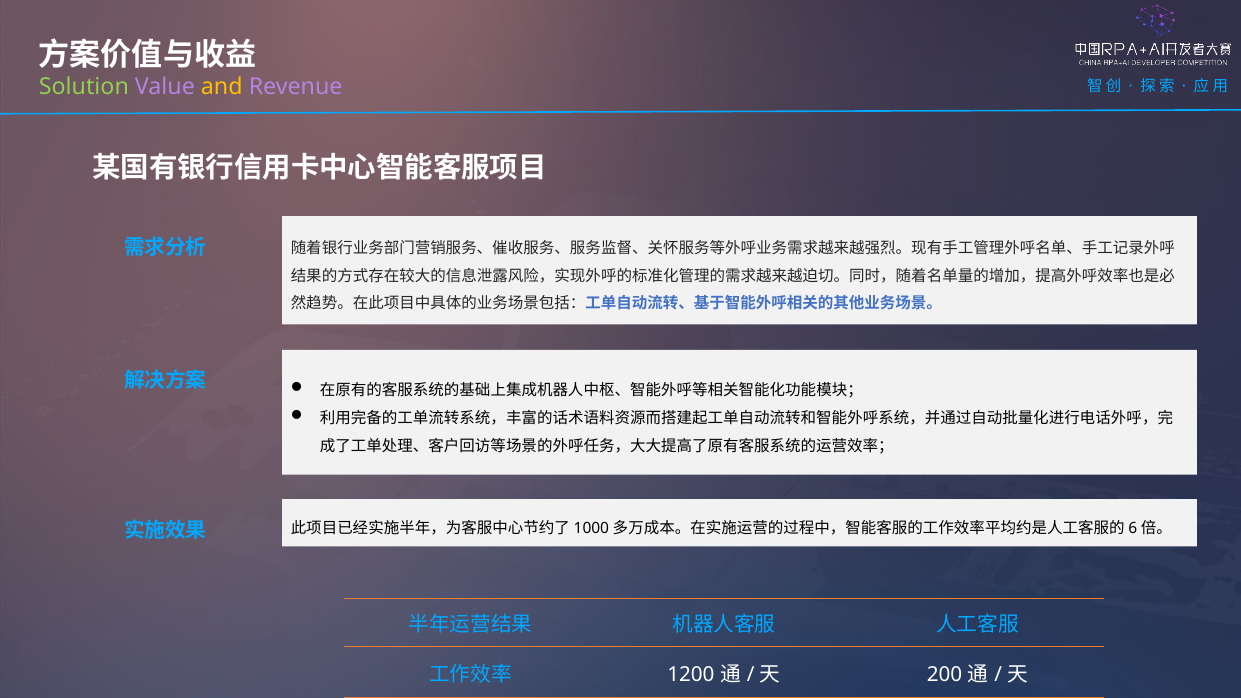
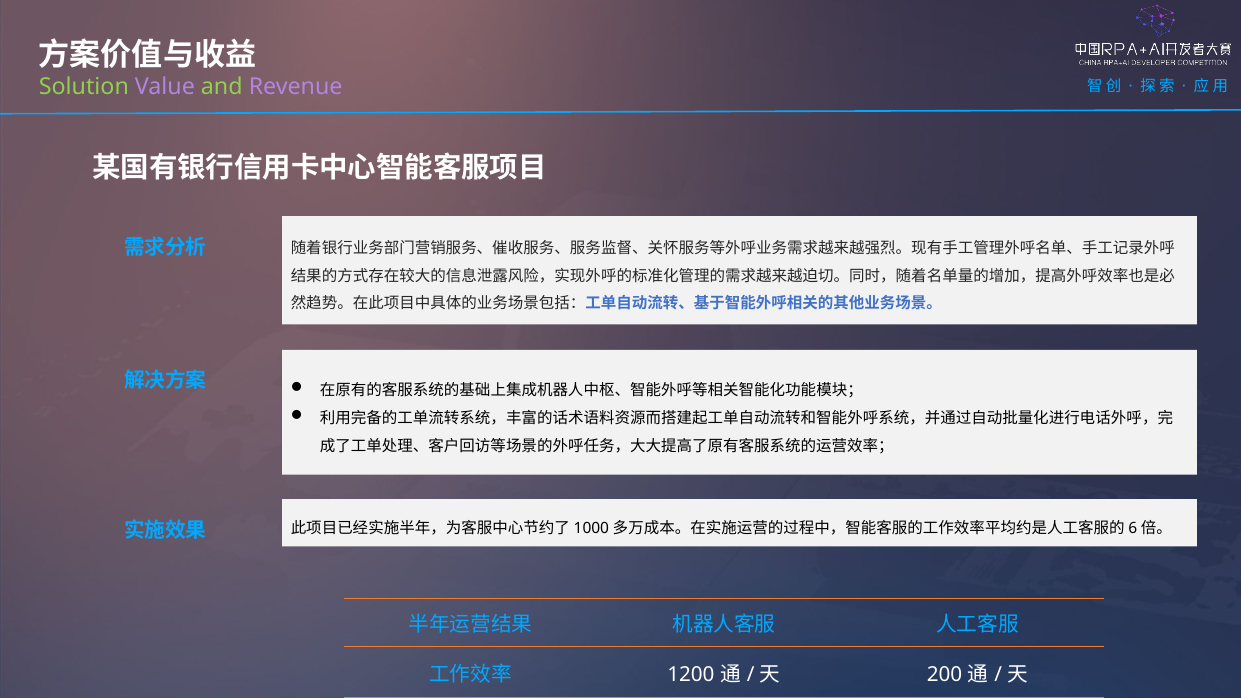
and colour: yellow -> light green
